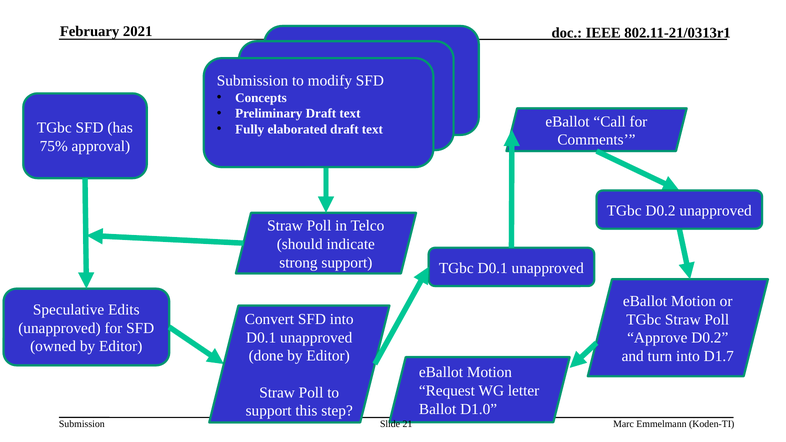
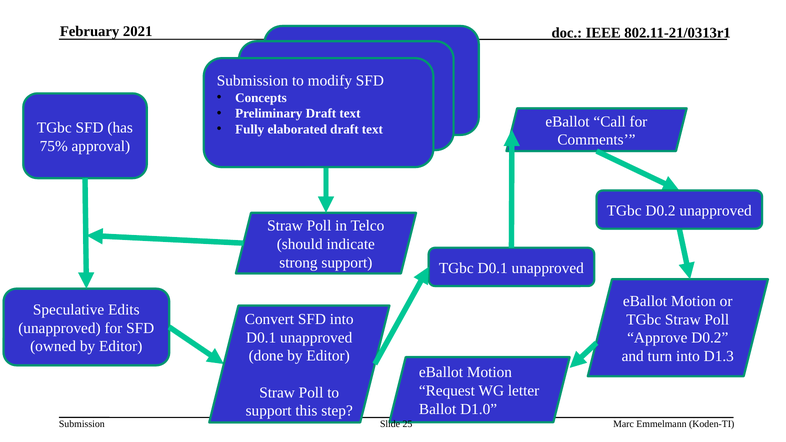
D1.7: D1.7 -> D1.3
21: 21 -> 25
